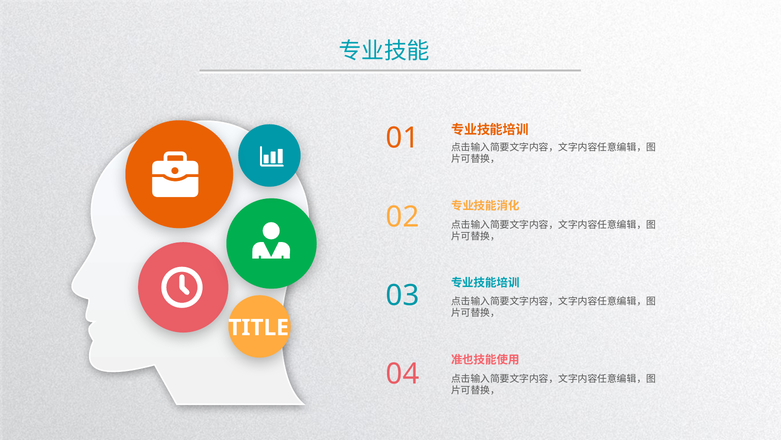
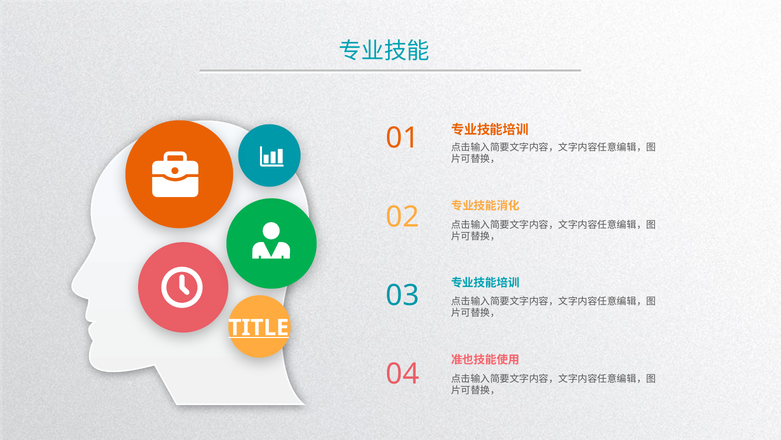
TITLE underline: none -> present
